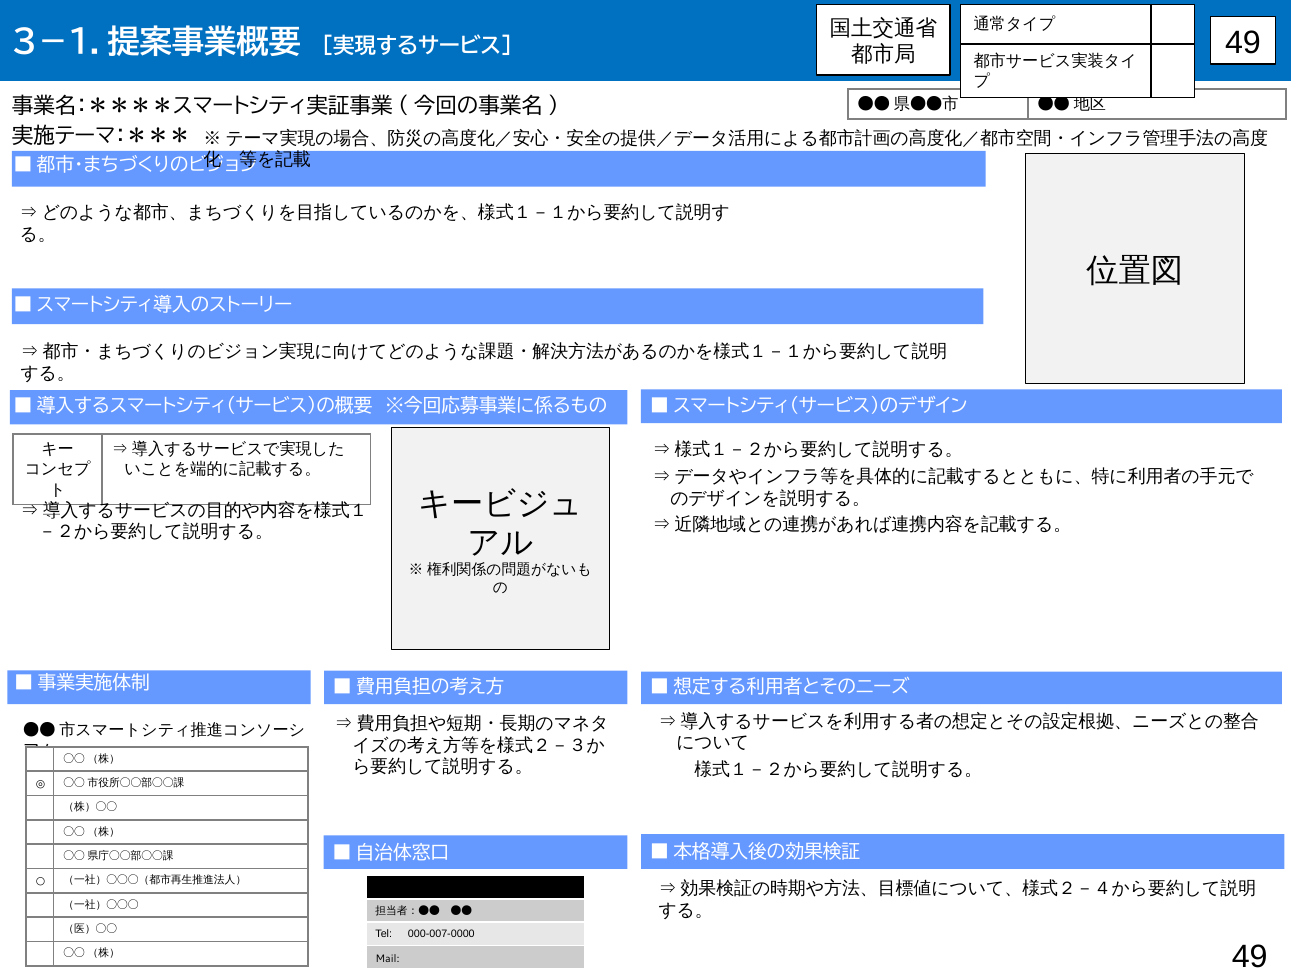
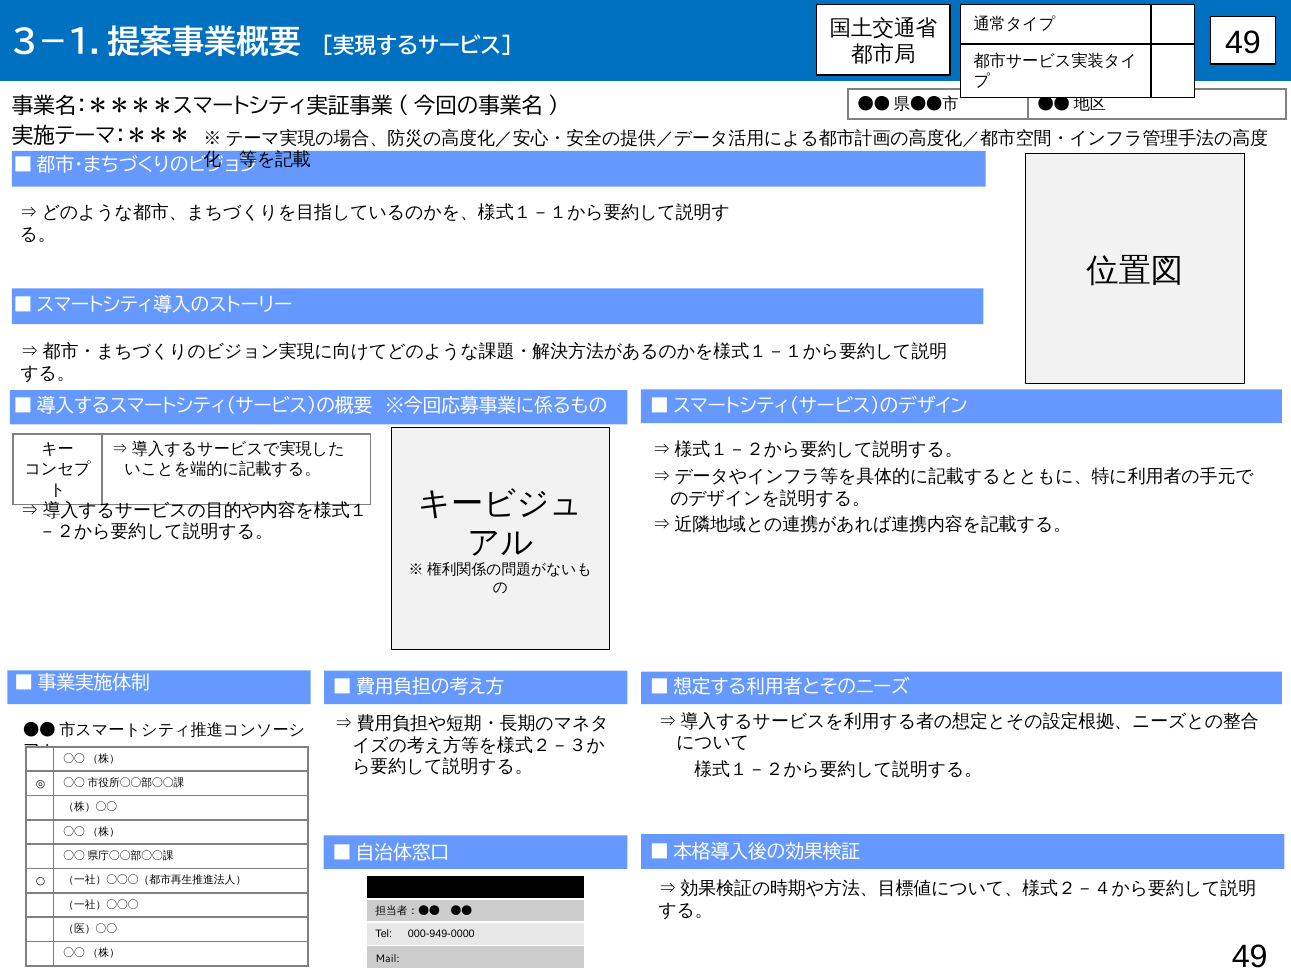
000-007-0000: 000-007-0000 -> 000-949-0000
